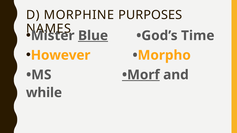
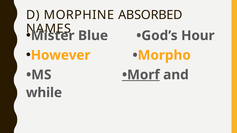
PURPOSES: PURPOSES -> ABSORBED
Blue underline: present -> none
Time: Time -> Hour
